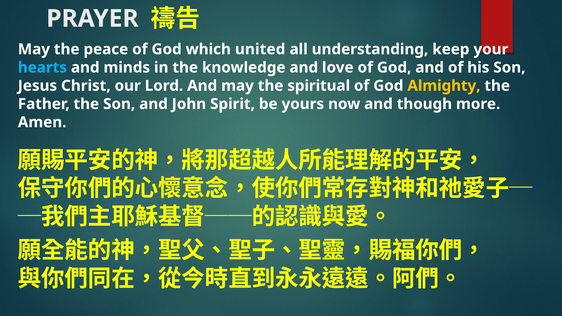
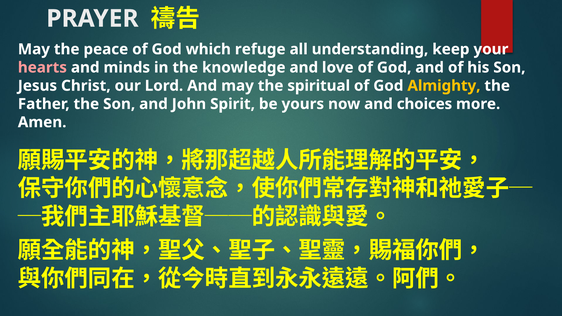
united: united -> refuge
hearts colour: light blue -> pink
though: though -> choices
